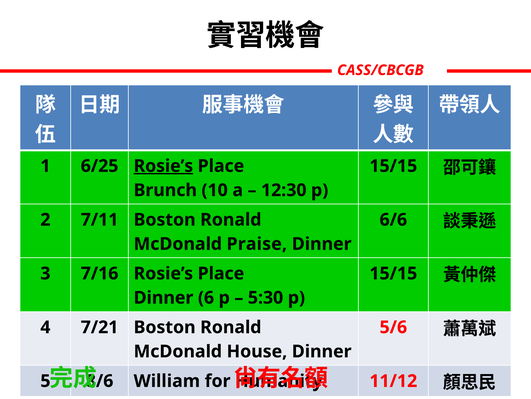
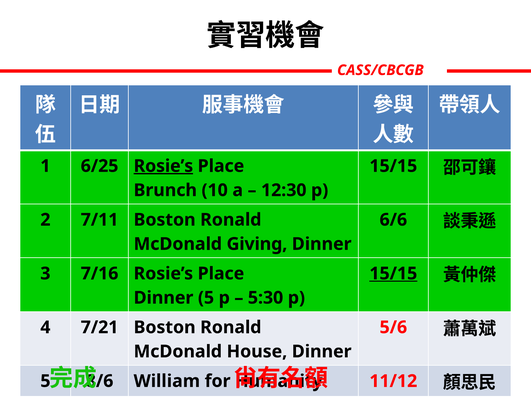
Praise: Praise -> Giving
15/15 at (393, 273) underline: none -> present
Dinner 6: 6 -> 5
